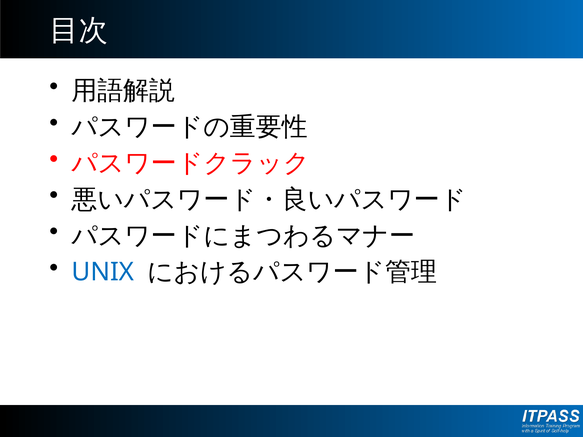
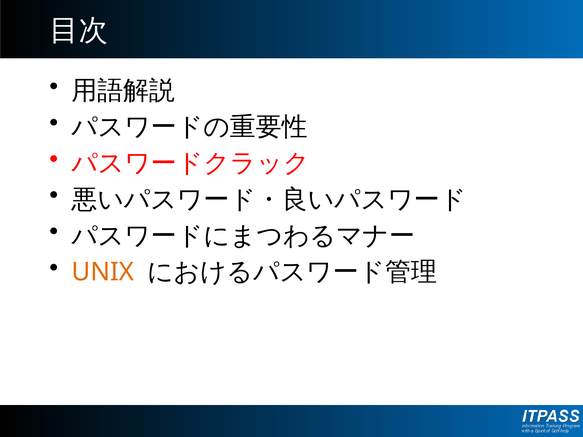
UNIX colour: blue -> orange
